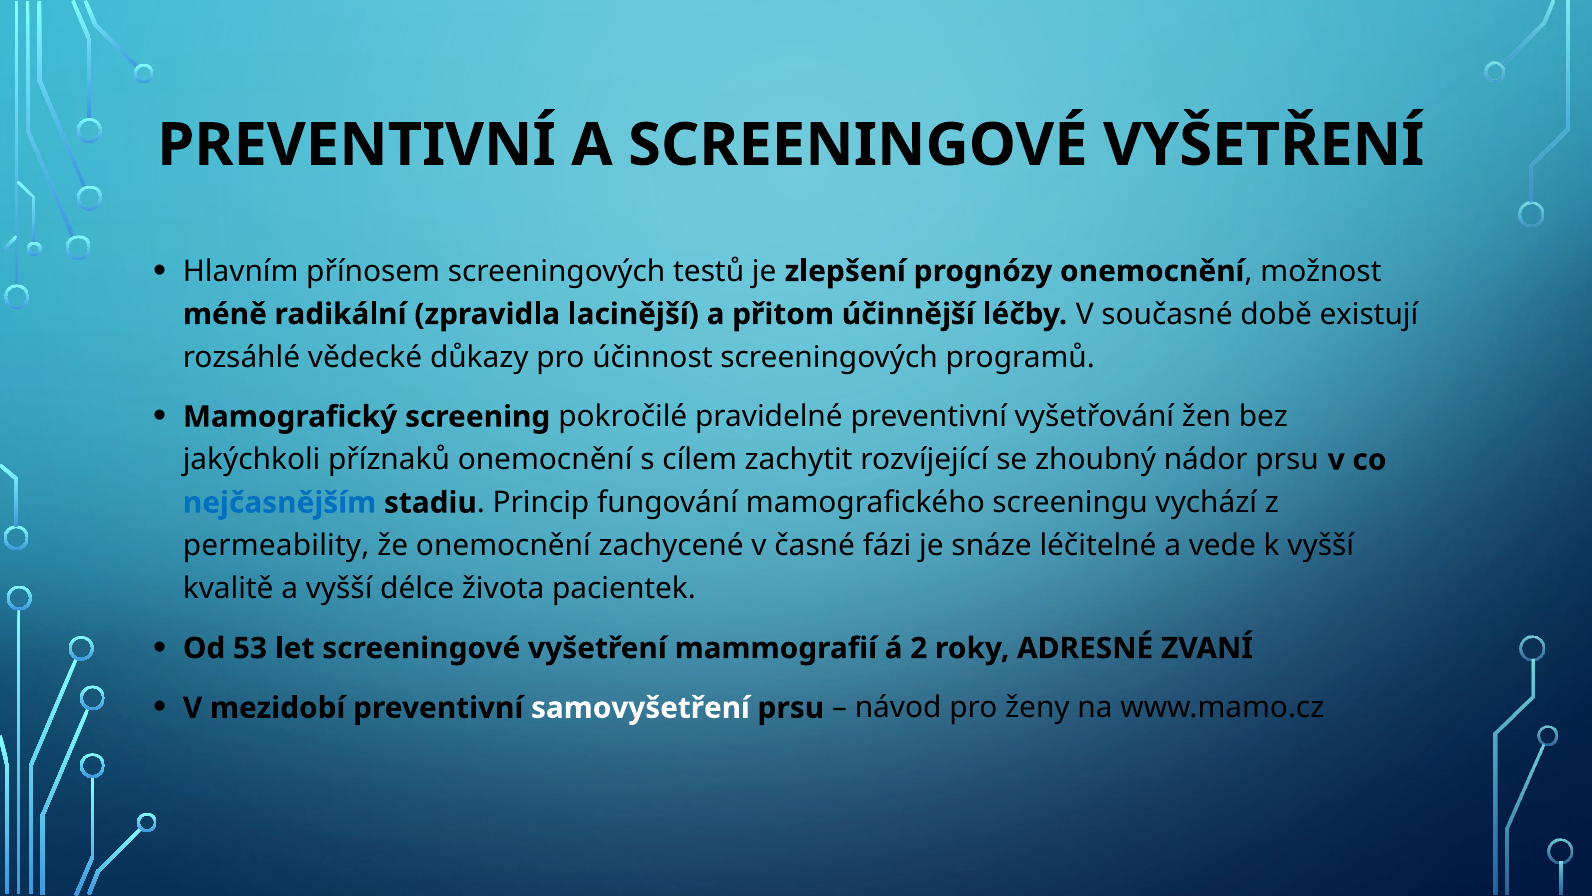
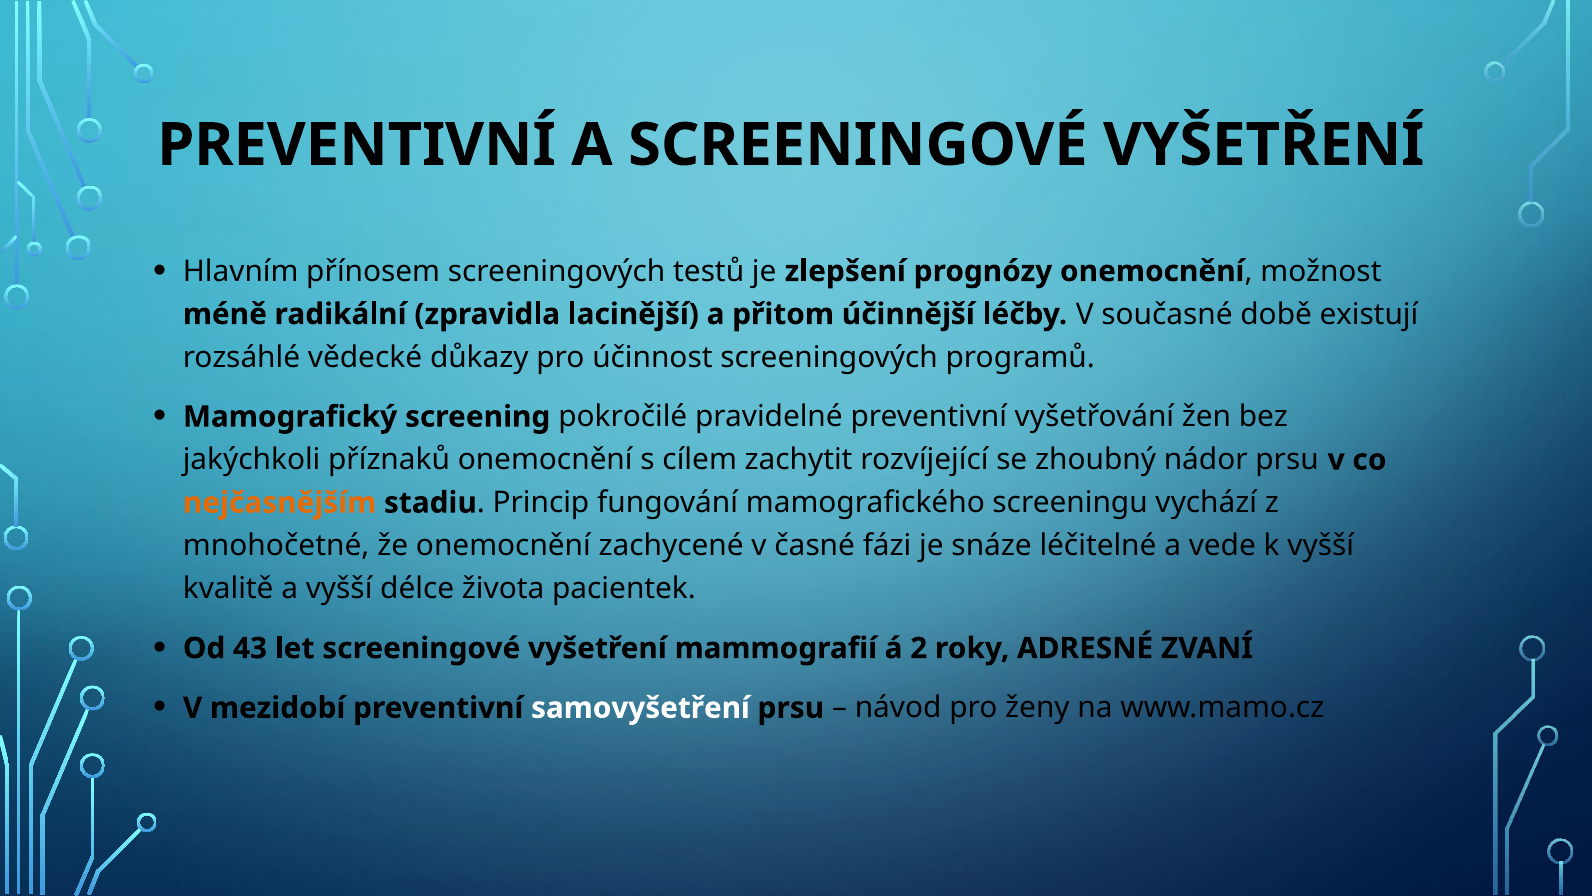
nejčasnějším colour: blue -> orange
permeability: permeability -> mnohočetné
53: 53 -> 43
